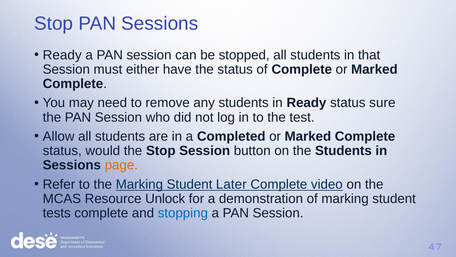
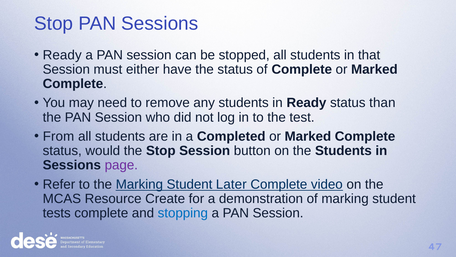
sure: sure -> than
Allow: Allow -> From
page colour: orange -> purple
Unlock: Unlock -> Create
